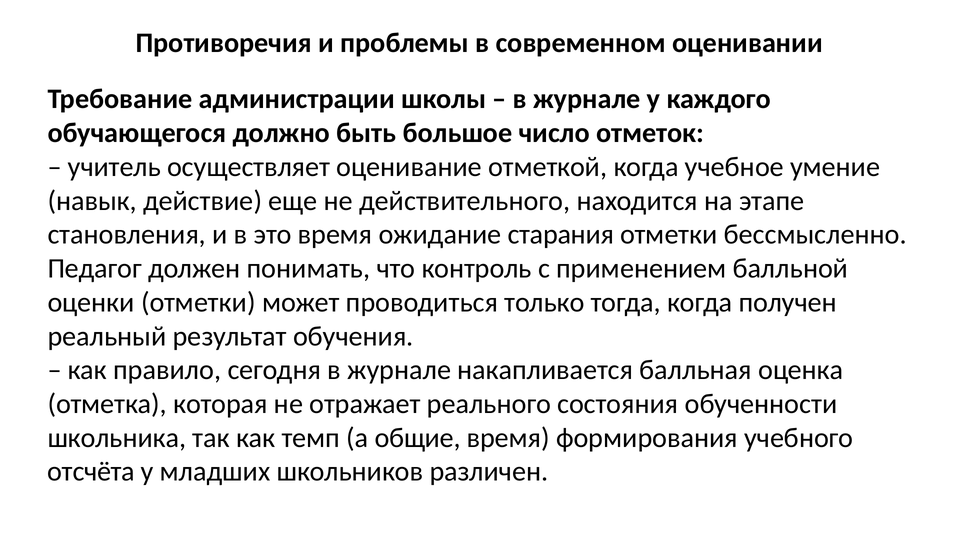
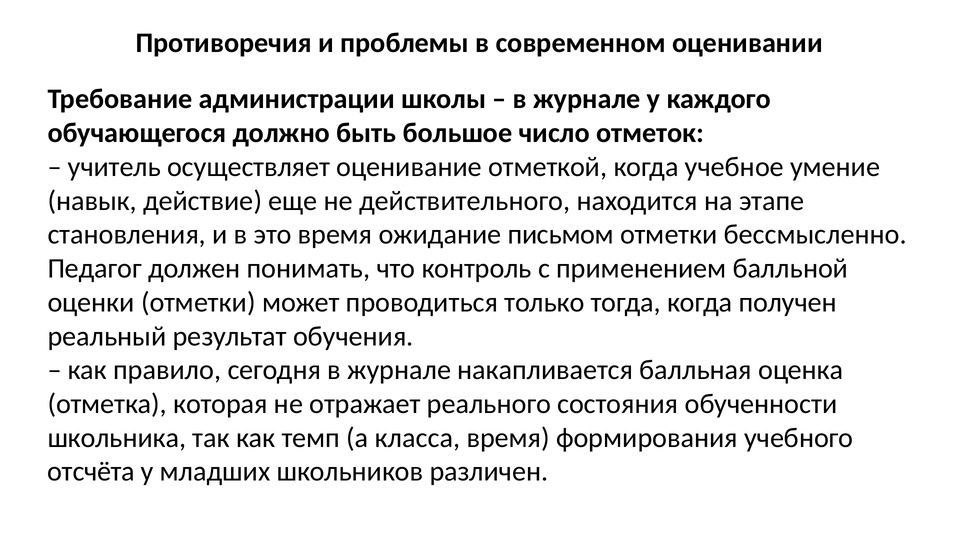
старания: старания -> письмом
общие: общие -> класса
